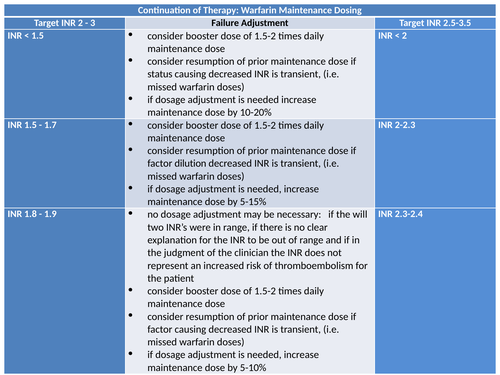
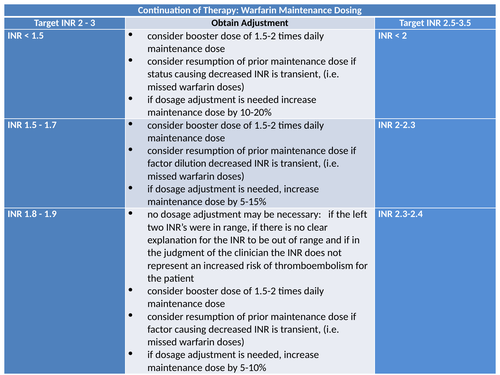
Failure: Failure -> Obtain
will: will -> left
